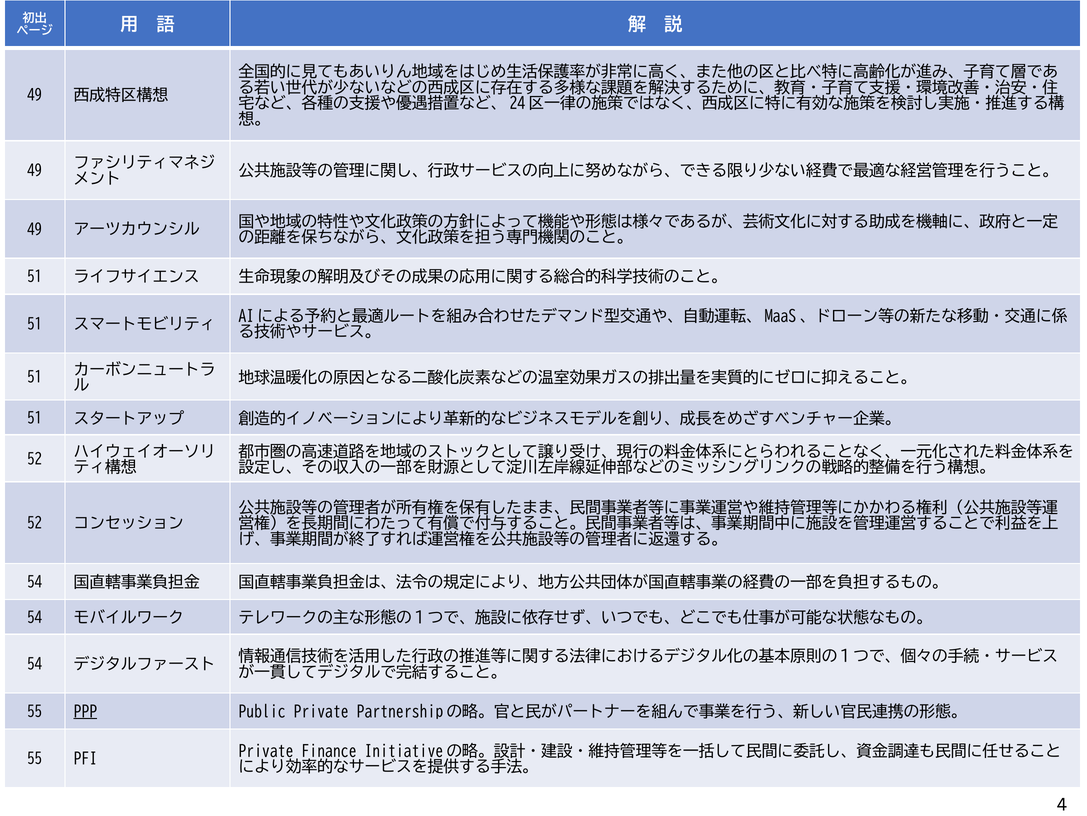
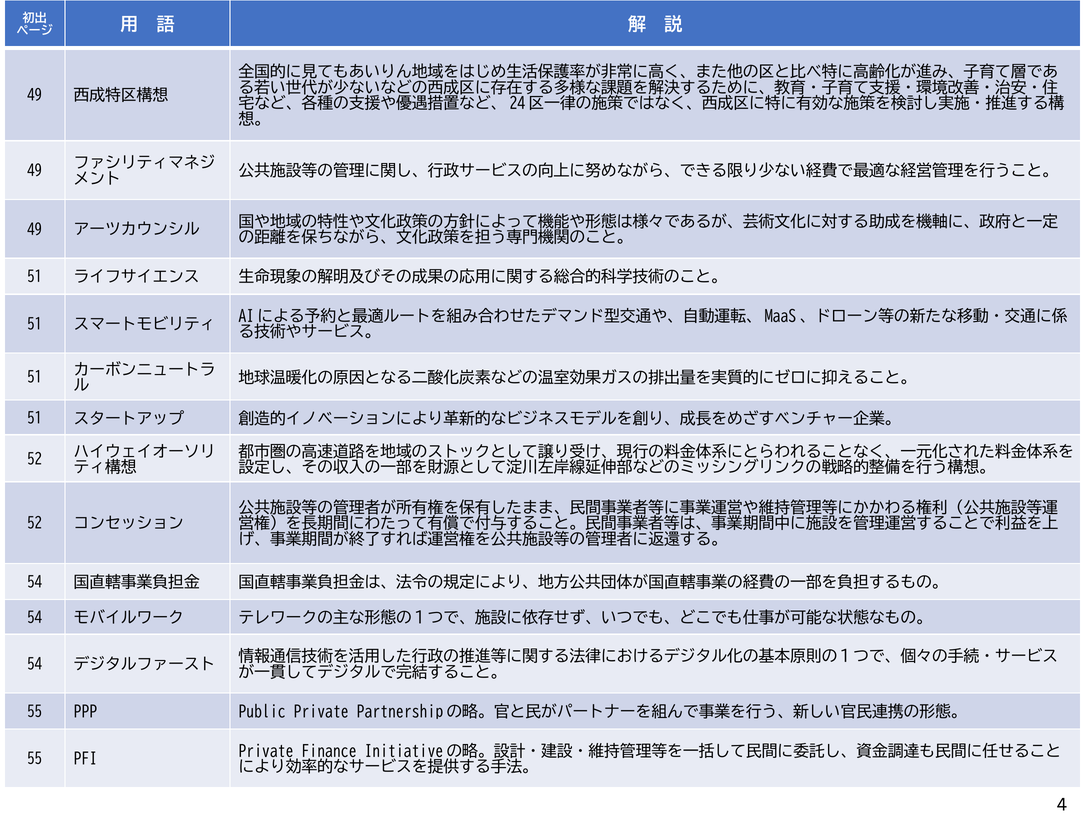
PPP underline: present -> none
